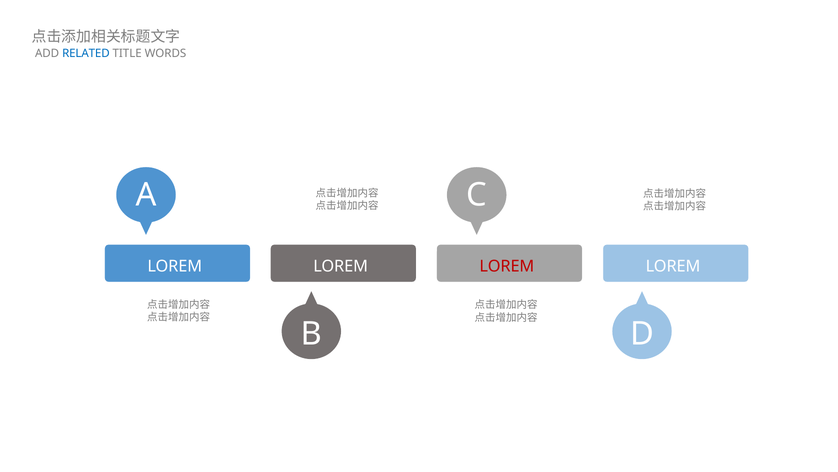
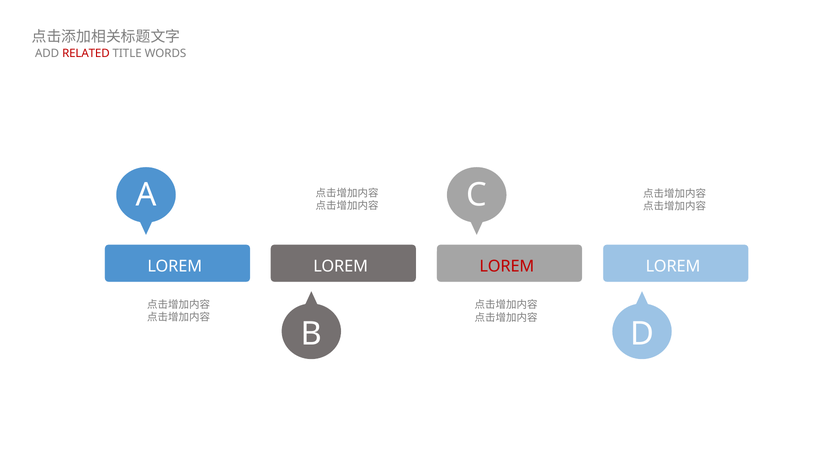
RELATED colour: blue -> red
